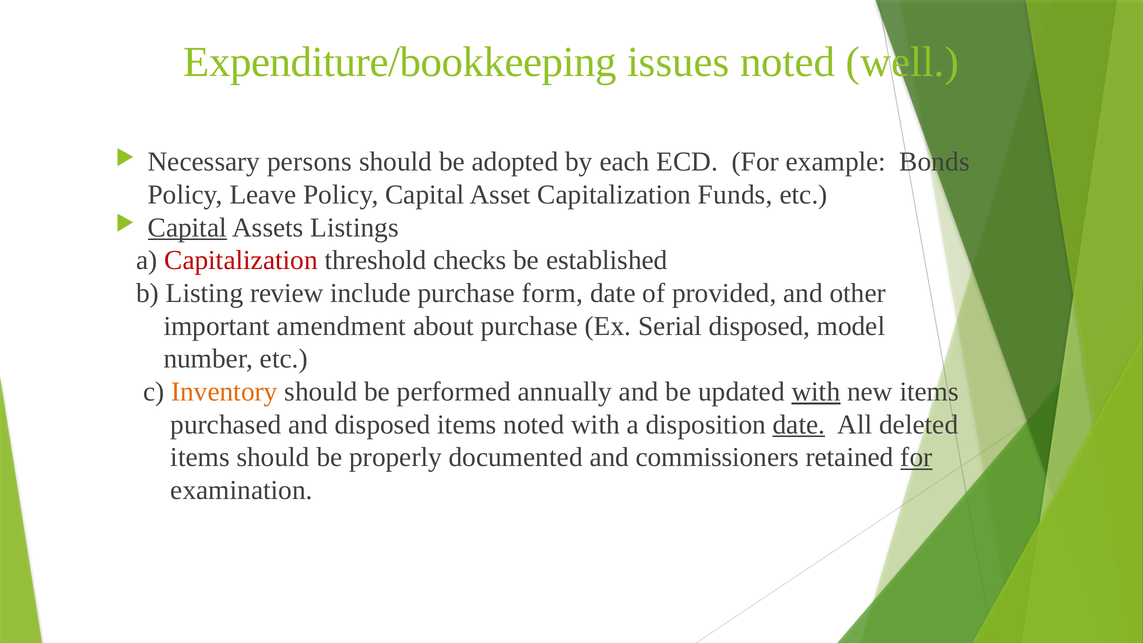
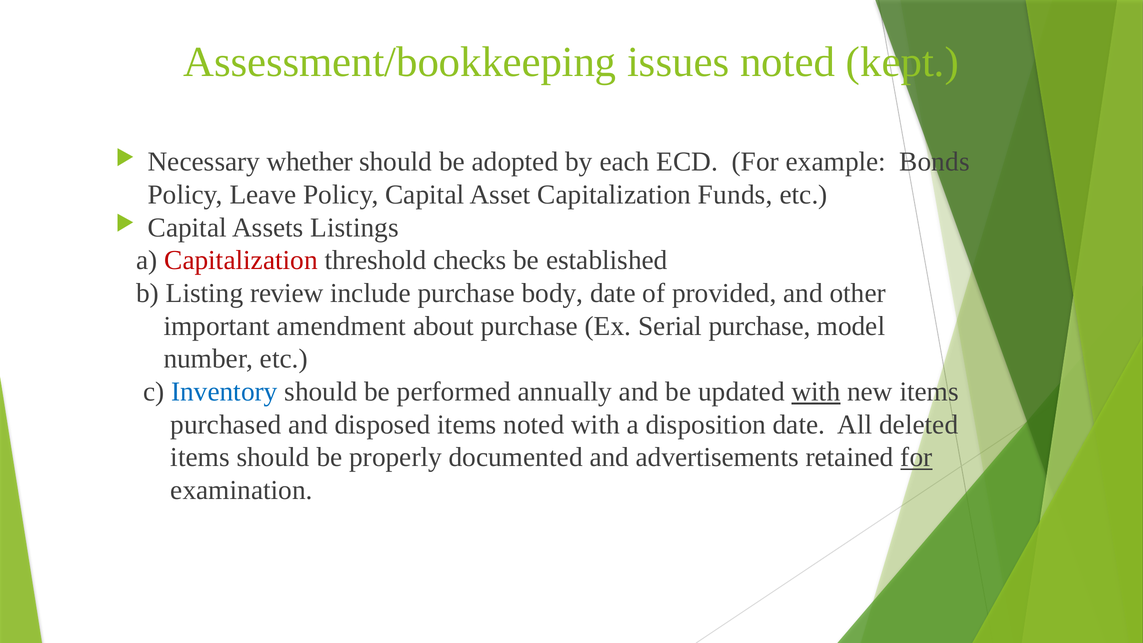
Expenditure/bookkeeping: Expenditure/bookkeeping -> Assessment/bookkeeping
well: well -> kept
persons: persons -> whether
Capital at (187, 227) underline: present -> none
form: form -> body
Serial disposed: disposed -> purchase
Inventory colour: orange -> blue
date at (799, 424) underline: present -> none
commissioners: commissioners -> advertisements
